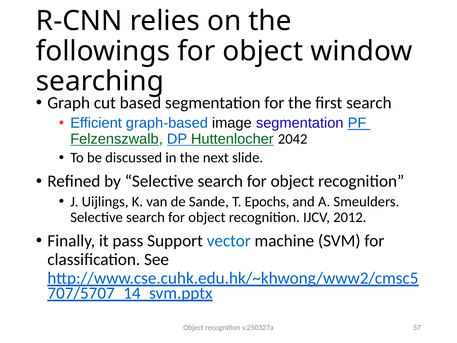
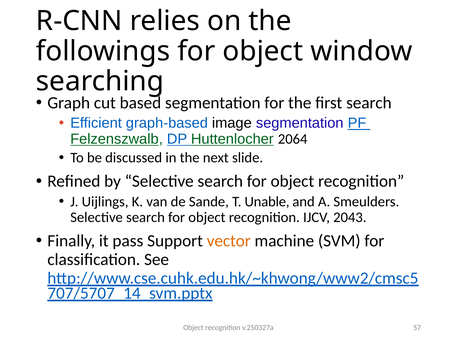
2042: 2042 -> 2064
Epochs: Epochs -> Unable
2012: 2012 -> 2043
vector colour: blue -> orange
